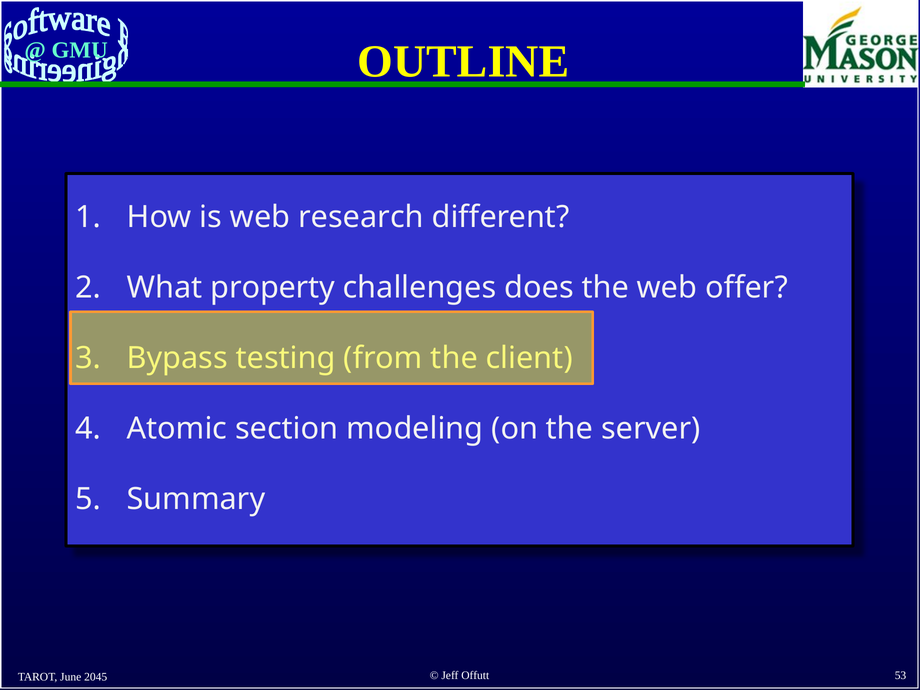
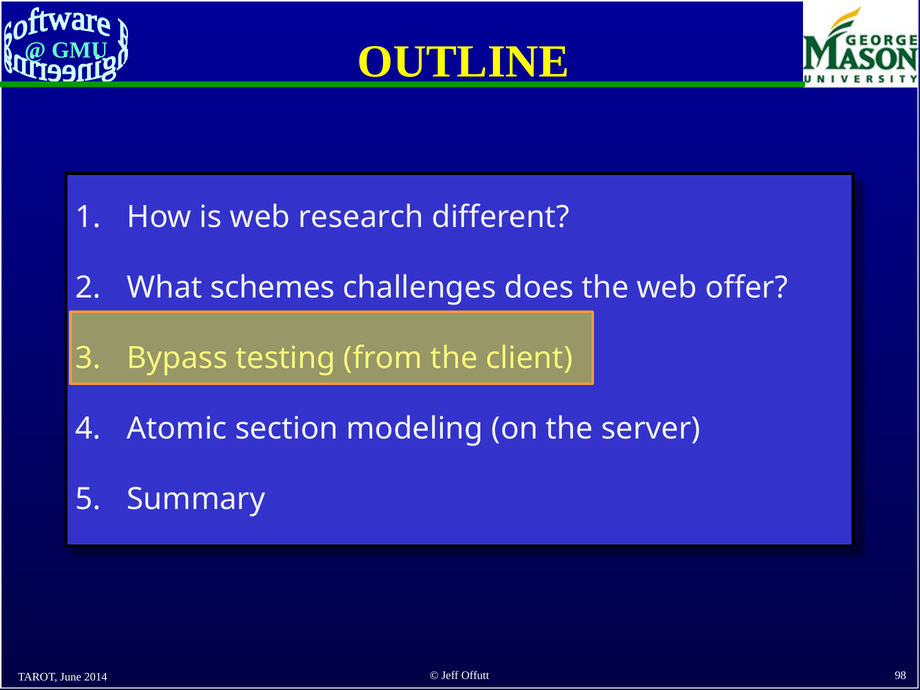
property: property -> schemes
2045: 2045 -> 2014
53: 53 -> 98
